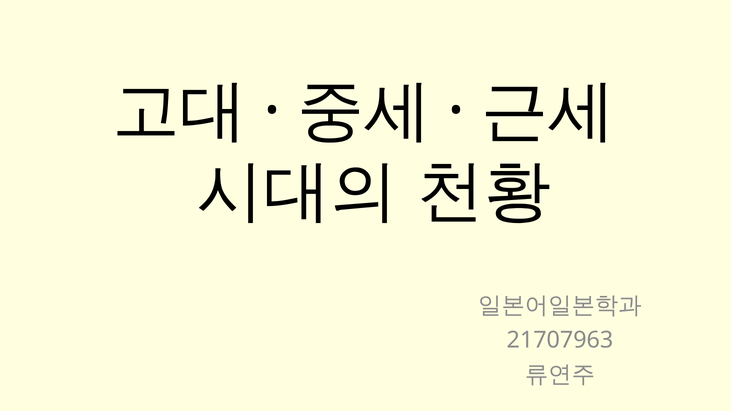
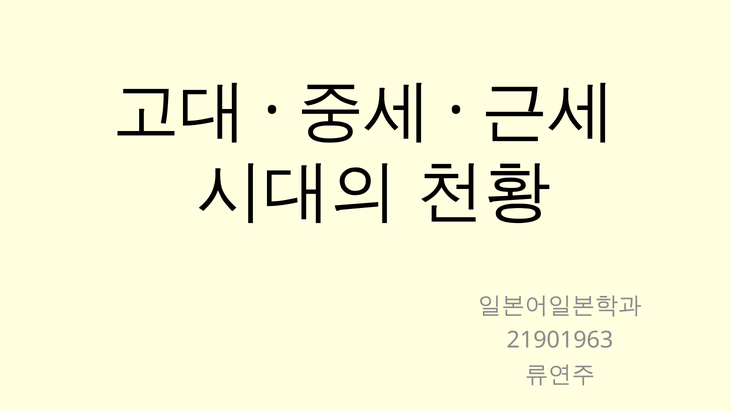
21707963: 21707963 -> 21901963
